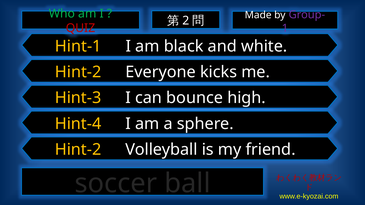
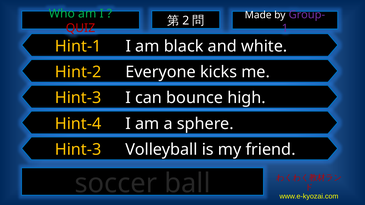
Hint-2 at (78, 150): Hint-2 -> Hint-3
